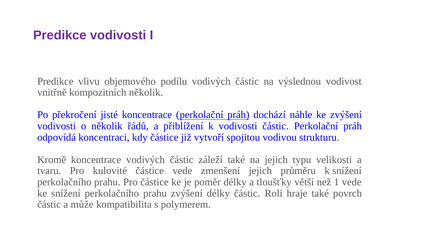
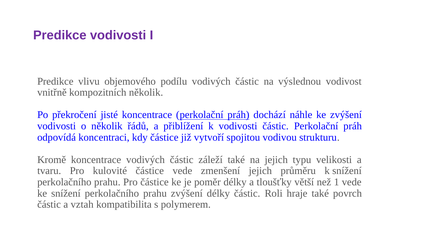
může: může -> vztah
